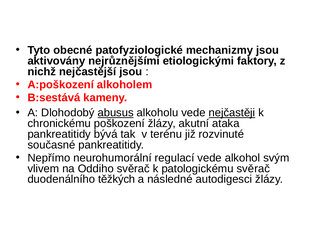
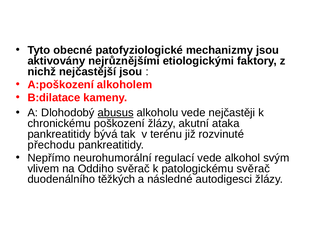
B:sestává: B:sestává -> B:dilatace
nejčastěji underline: present -> none
současné: současné -> přechodu
